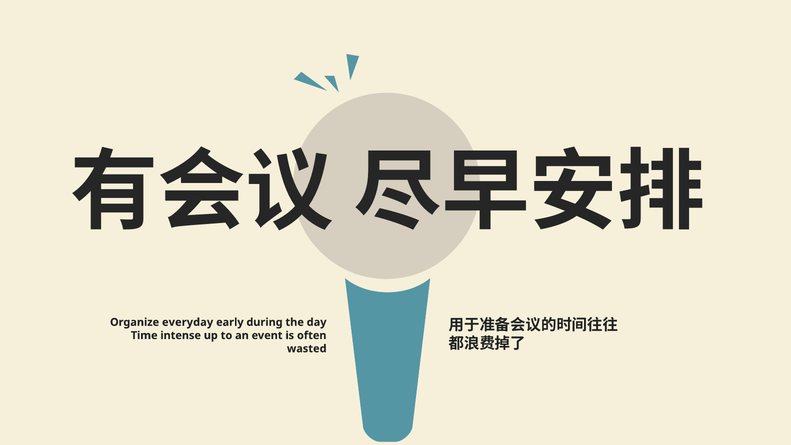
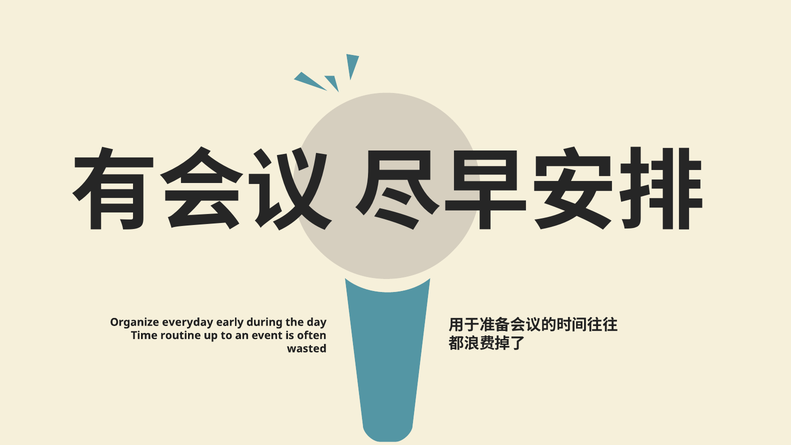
intense: intense -> routine
